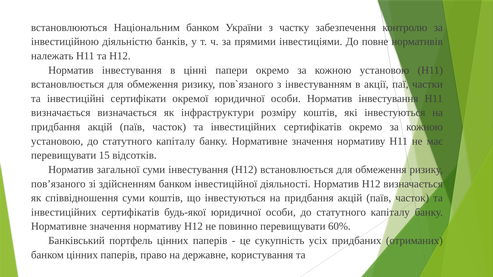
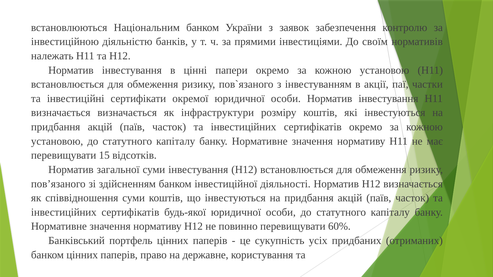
частку: частку -> заявок
повне: повне -> своїм
